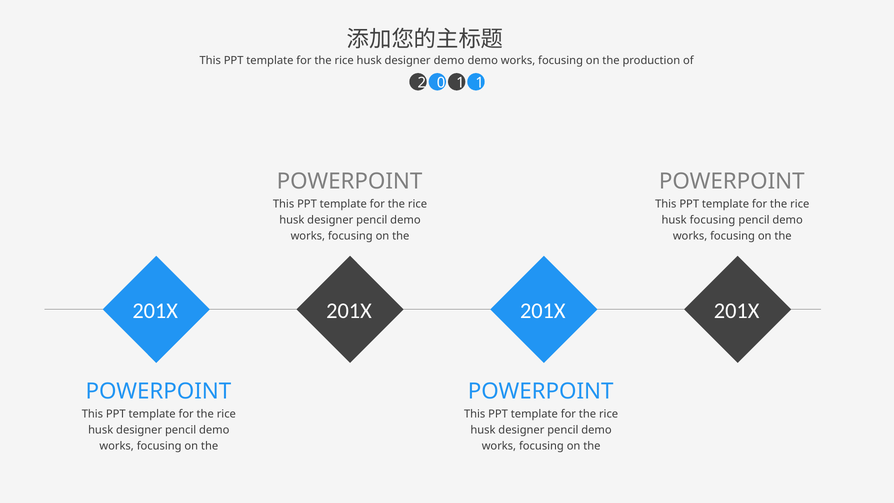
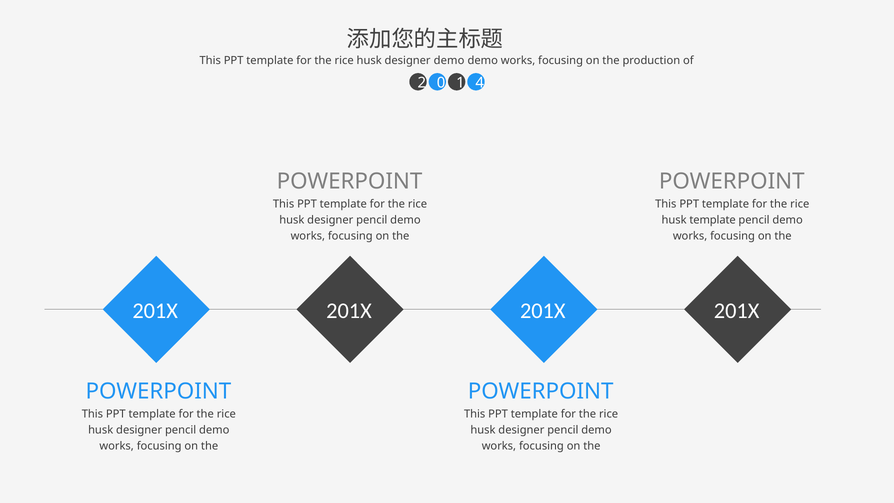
1 1: 1 -> 4
husk focusing: focusing -> template
